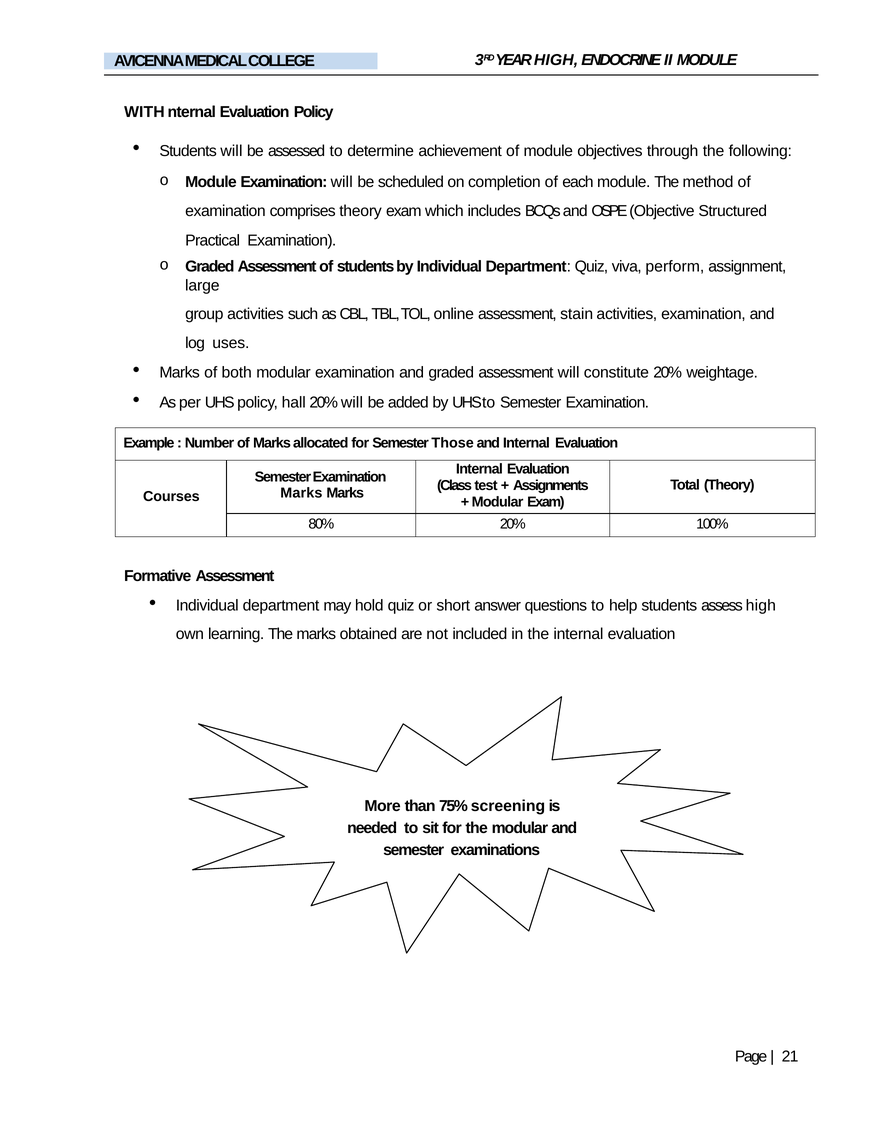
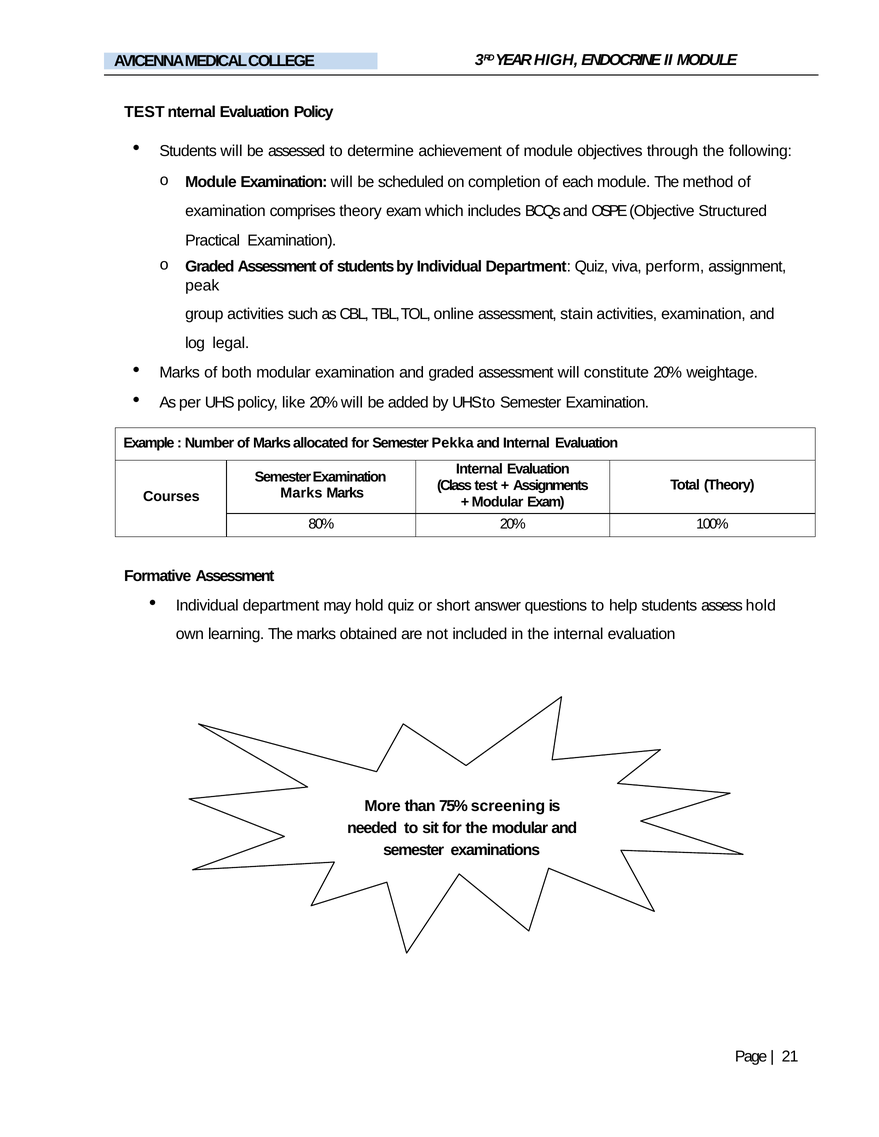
WITH at (144, 112): WITH -> TEST
large: large -> peak
uses: uses -> legal
hall: hall -> like
Those: Those -> Pekka
assess high: high -> hold
